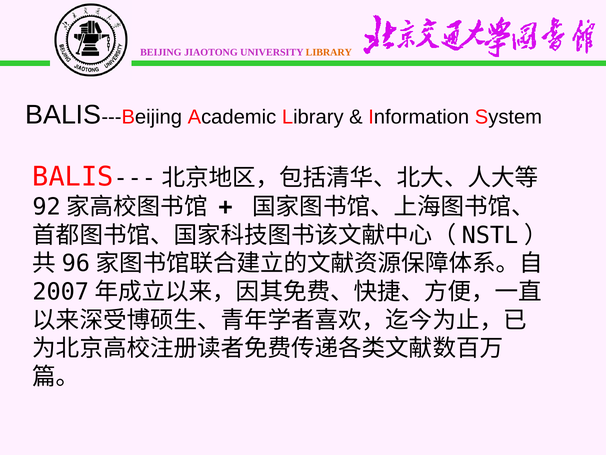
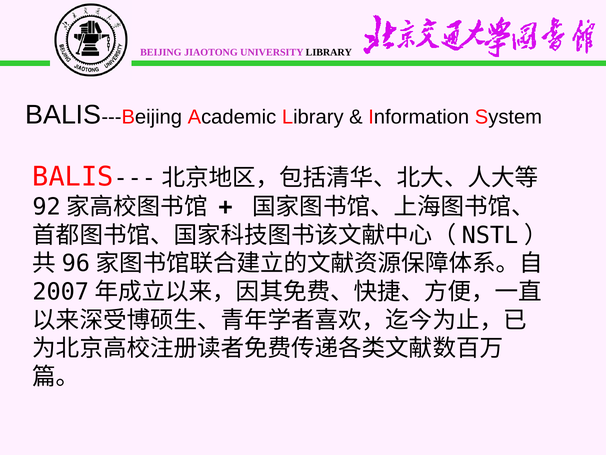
LIBRARY at (329, 52) colour: orange -> black
